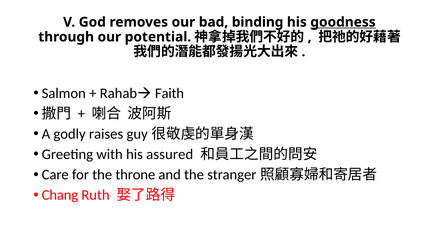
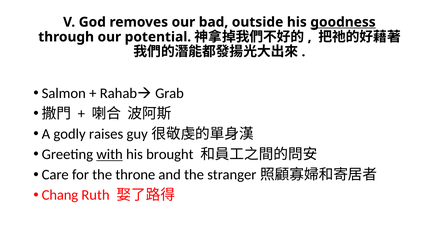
binding: binding -> outside
Faith: Faith -> Grab
with underline: none -> present
assured: assured -> brought
